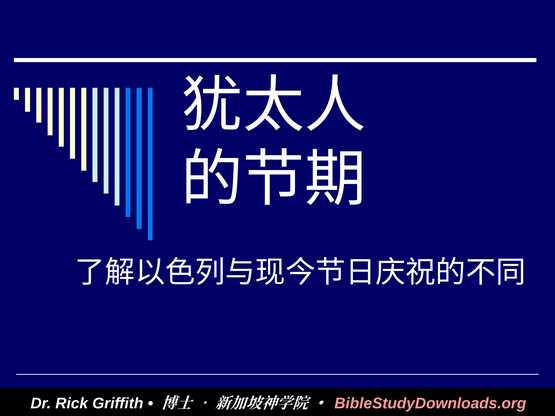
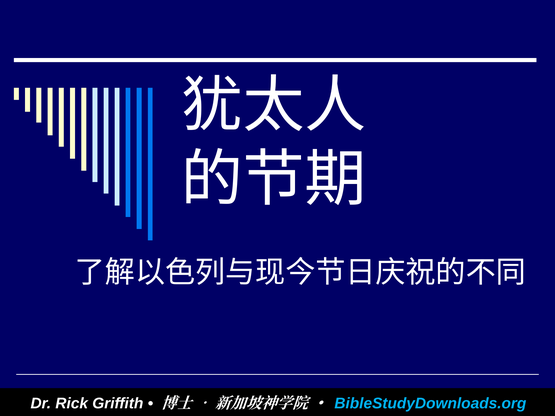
BibleStudyDownloads.org colour: pink -> light blue
